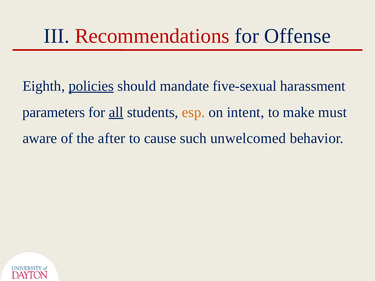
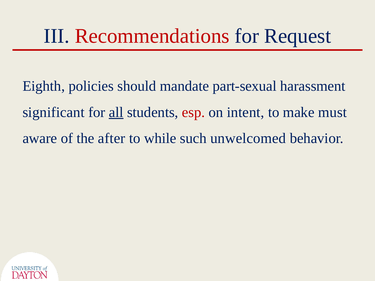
Offense: Offense -> Request
policies underline: present -> none
five-sexual: five-sexual -> part-sexual
parameters: parameters -> significant
esp colour: orange -> red
cause: cause -> while
